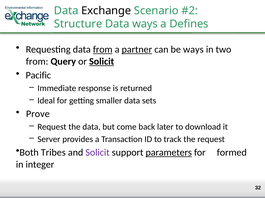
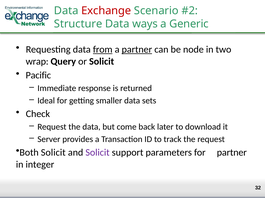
Exchange colour: black -> red
Defines: Defines -> Generic
be ways: ways -> node
from at (37, 62): from -> wrap
Solicit at (102, 62) underline: present -> none
Prove: Prove -> Check
Both Tribes: Tribes -> Solicit
parameters underline: present -> none
for formed: formed -> partner
